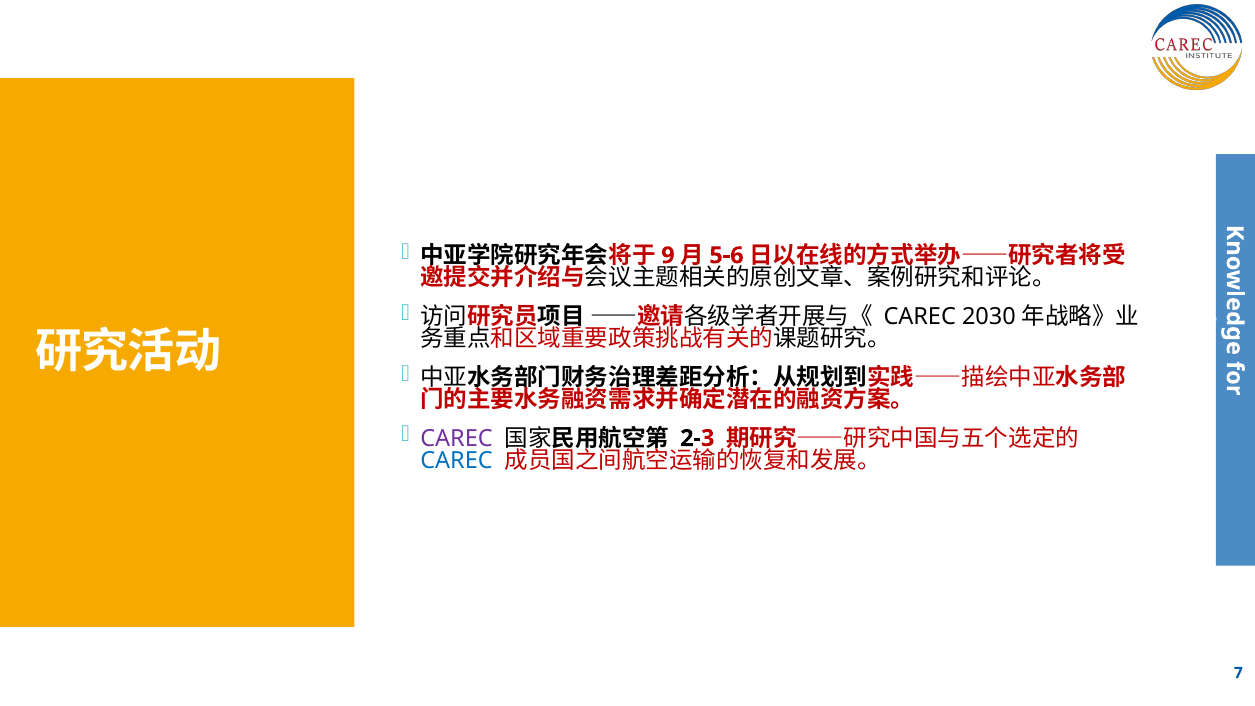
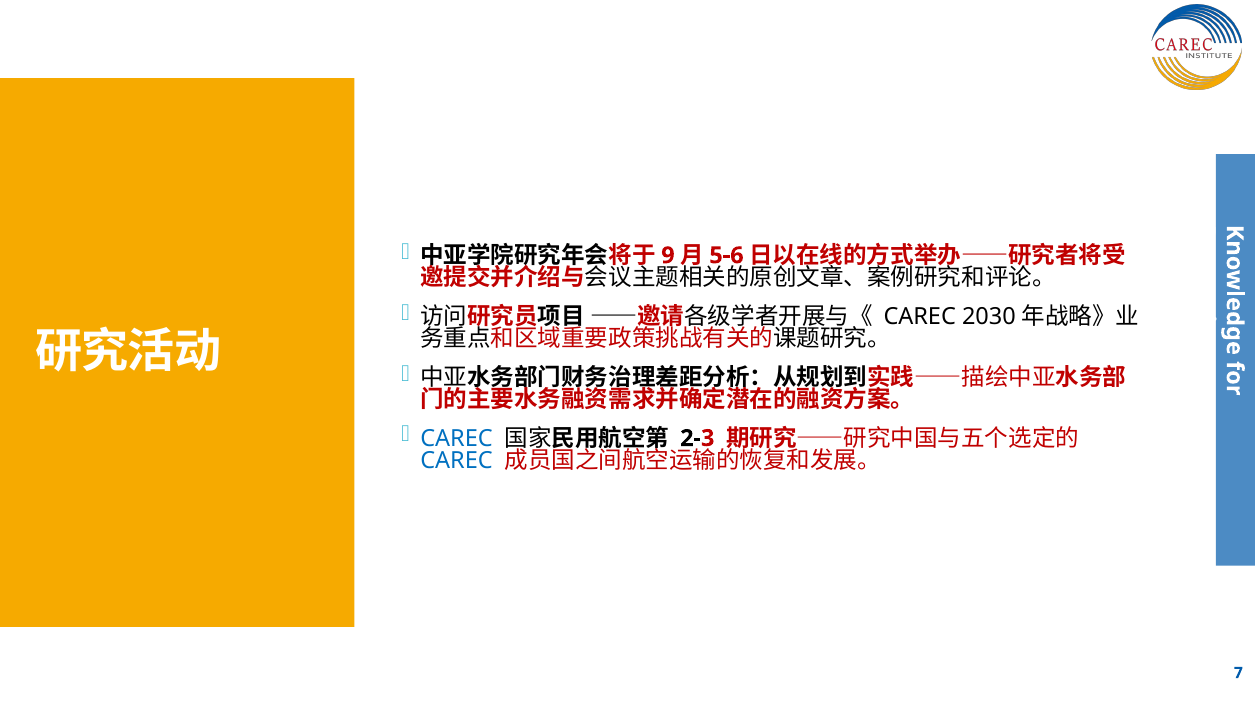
CAREC at (456, 438) colour: purple -> blue
